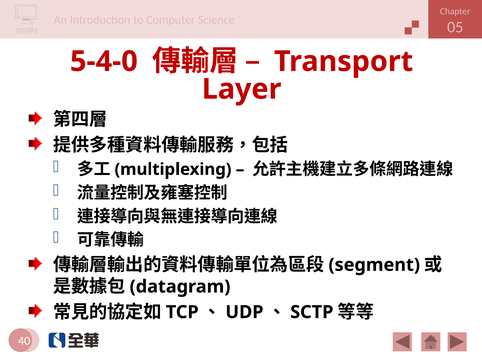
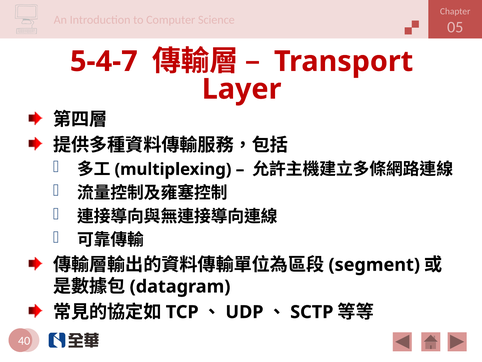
5-4-0: 5-4-0 -> 5-4-7
